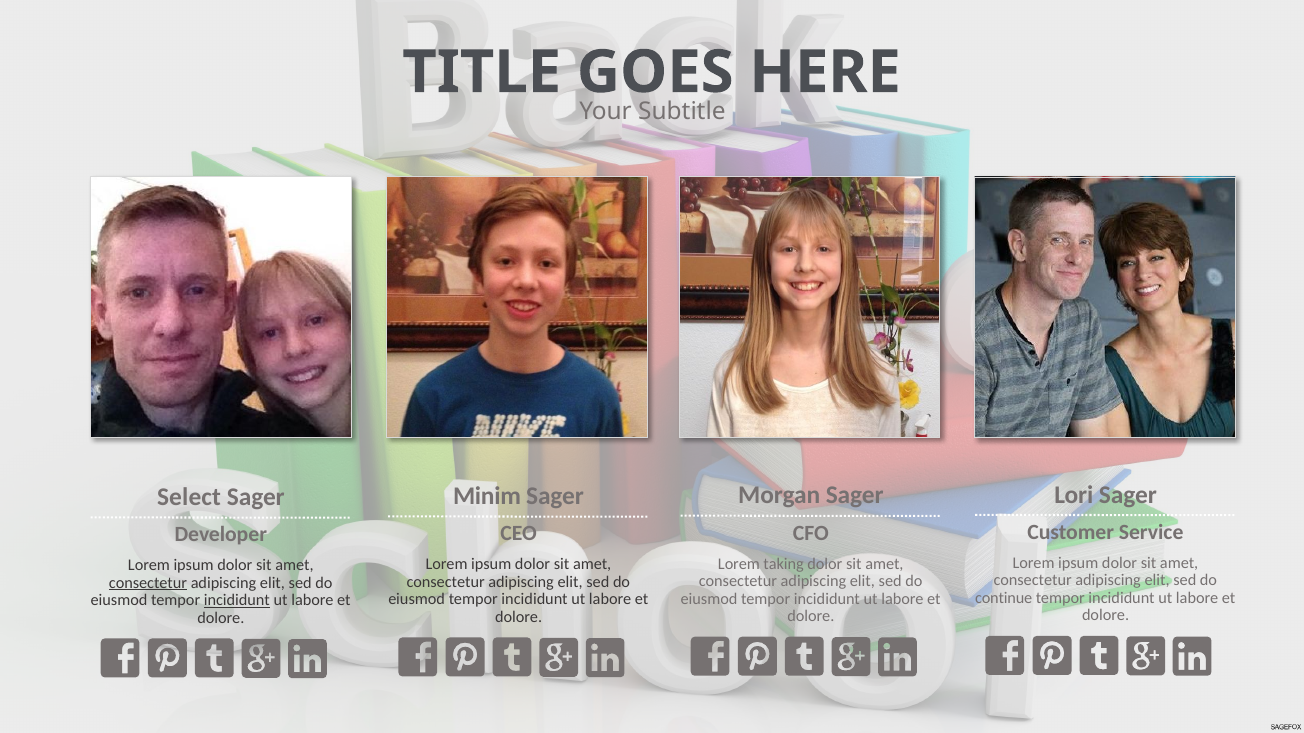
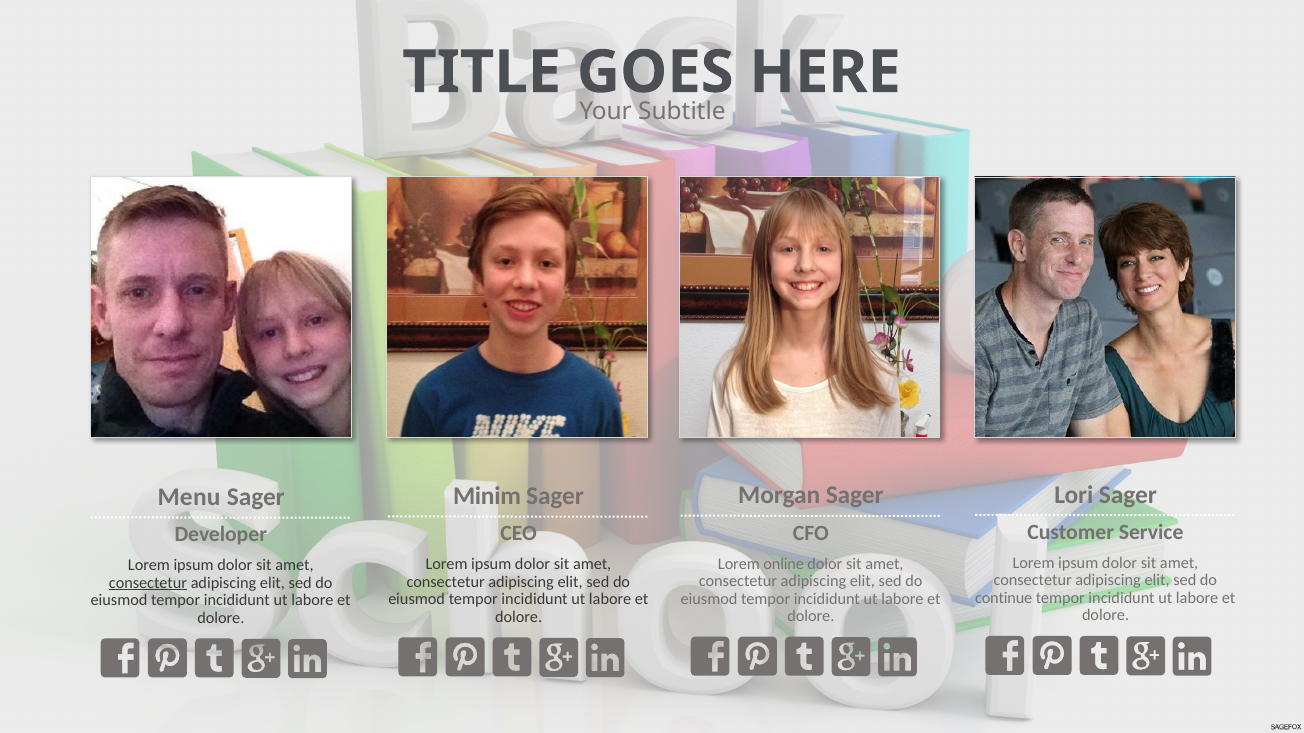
Select: Select -> Menu
taking: taking -> online
incididunt at (237, 601) underline: present -> none
